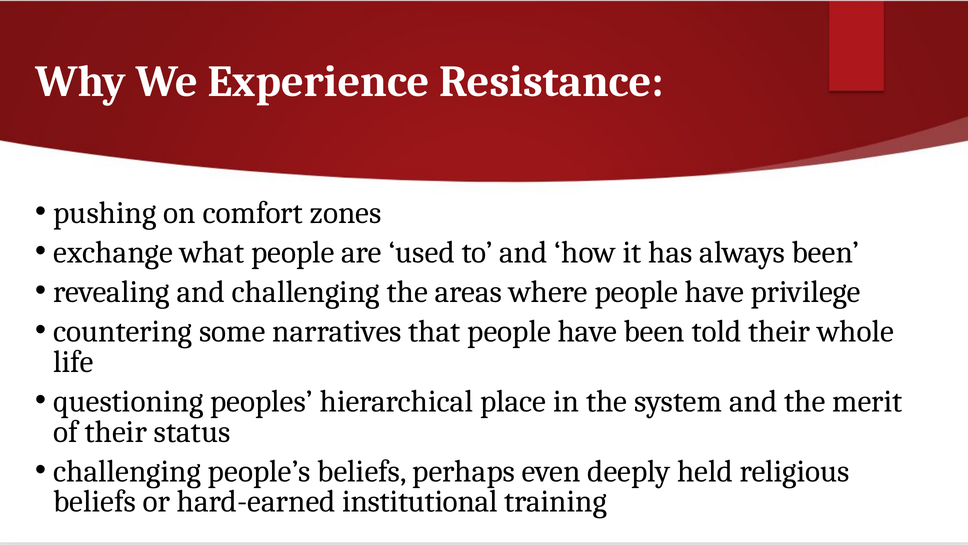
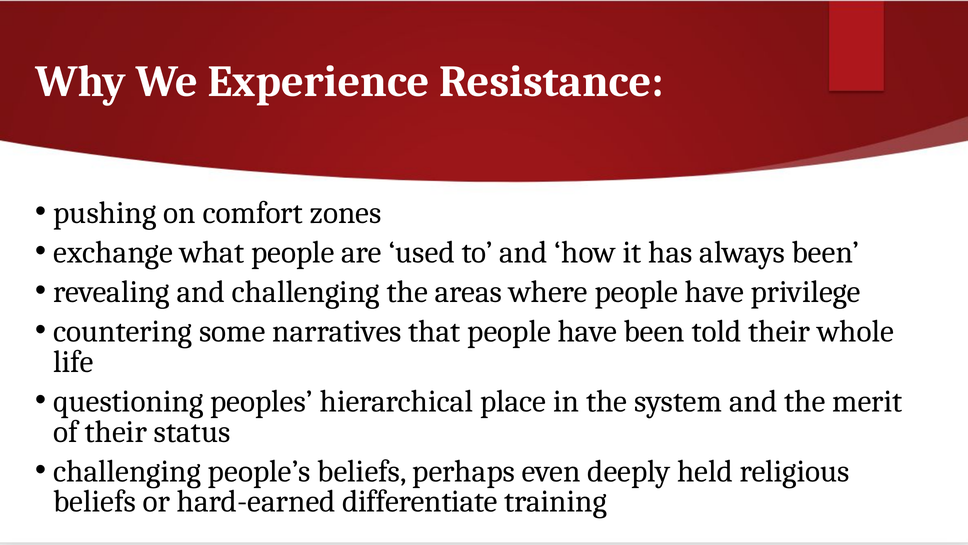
institutional: institutional -> differentiate
